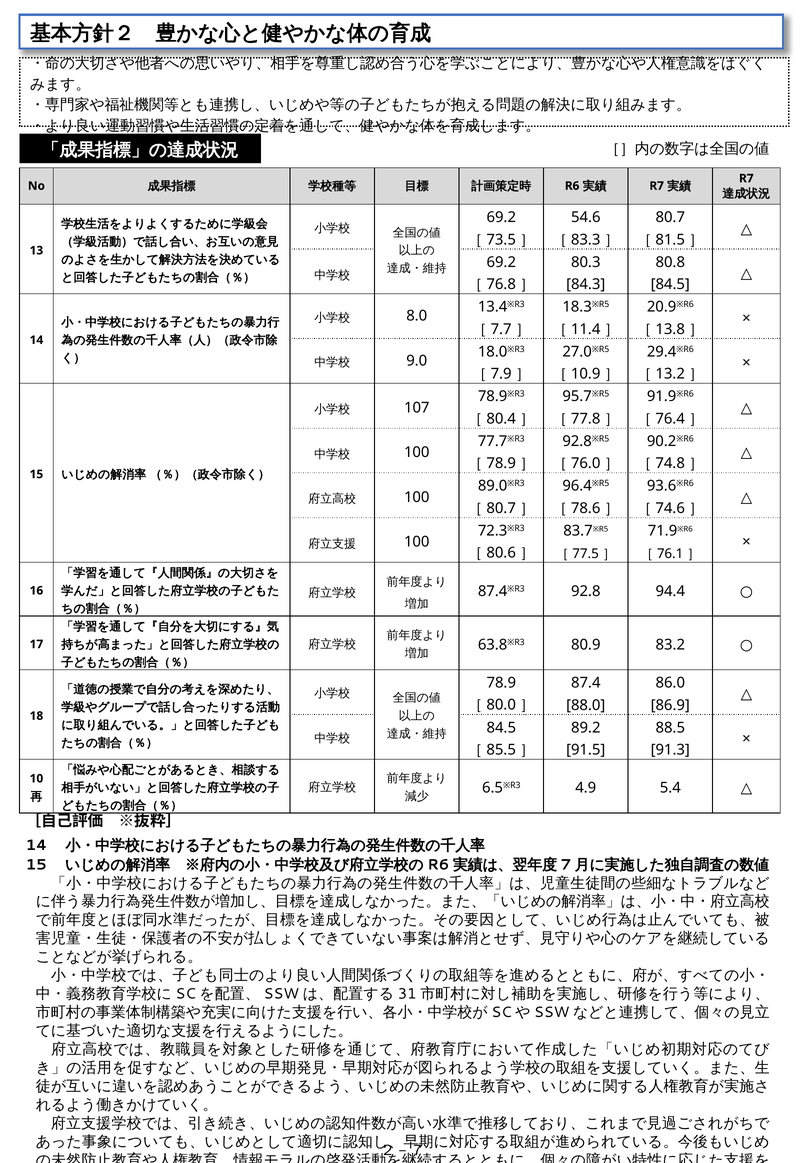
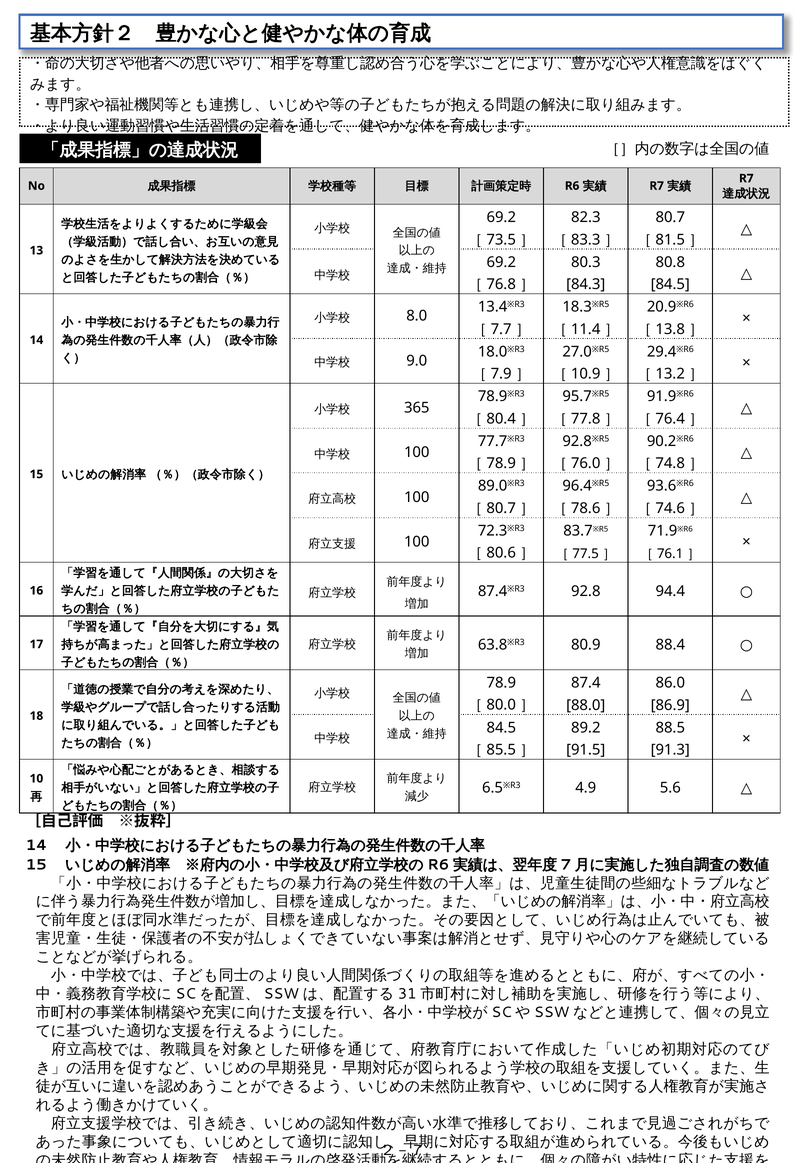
54.6: 54.6 -> 82.3
107: 107 -> 365
83.2: 83.2 -> 88.4
5.4: 5.4 -> 5.6
